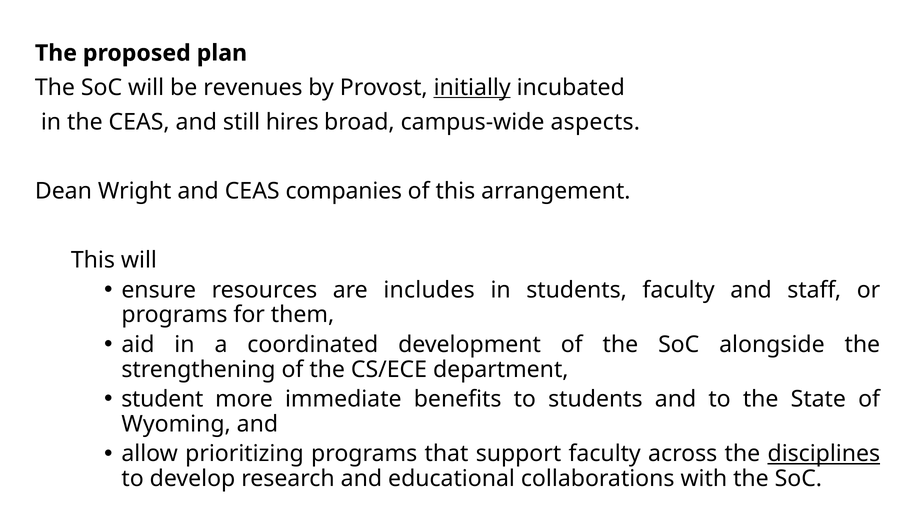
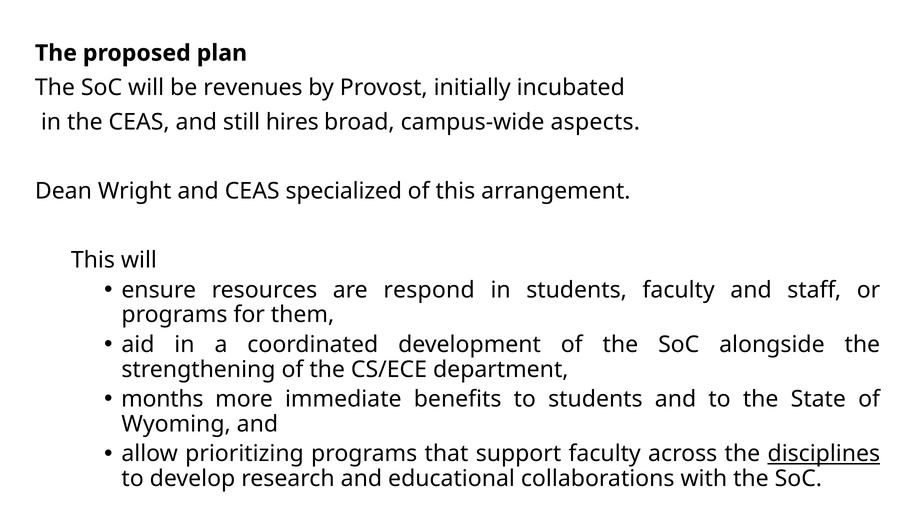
initially underline: present -> none
companies: companies -> specialized
includes: includes -> respond
student: student -> months
